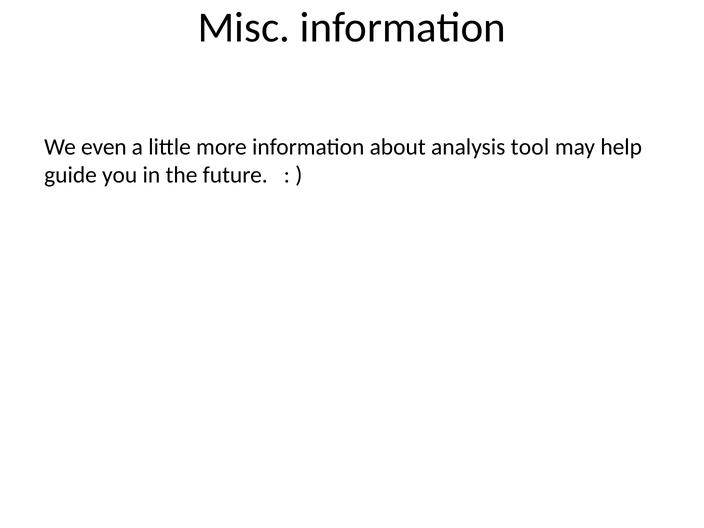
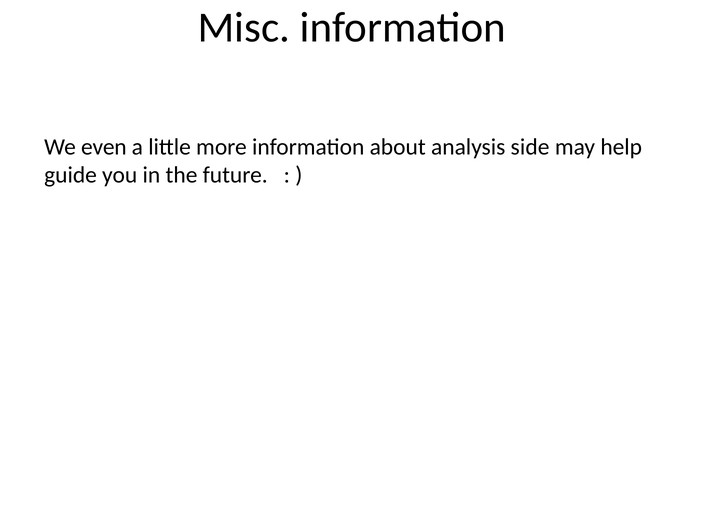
tool: tool -> side
